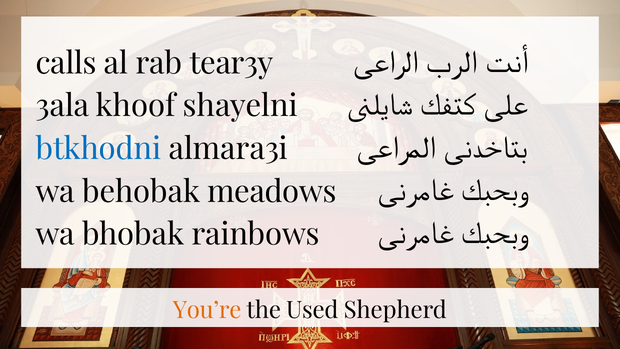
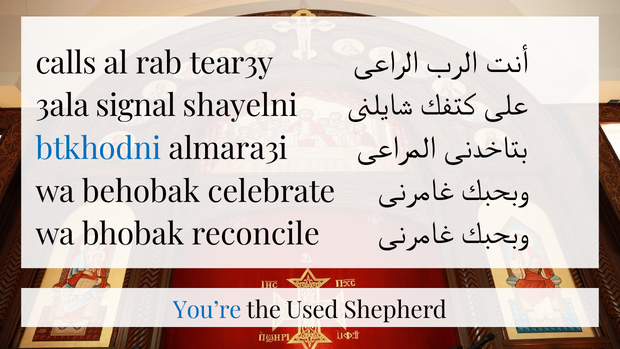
khoof: khoof -> signal
meadows: meadows -> celebrate
rainbows: rainbows -> reconcile
You’re colour: orange -> blue
